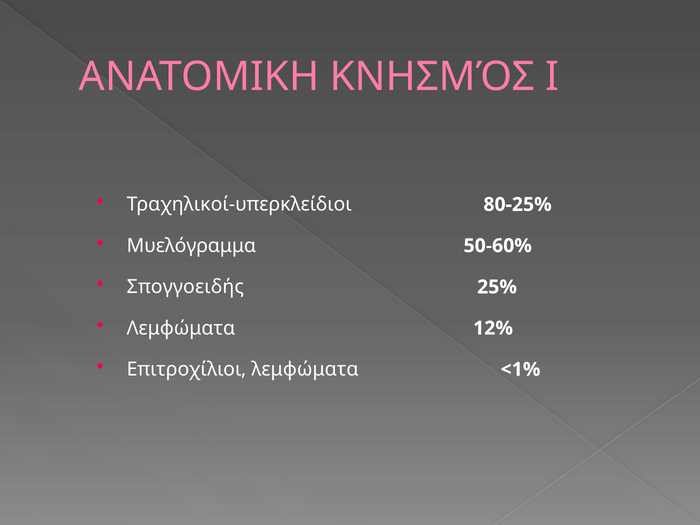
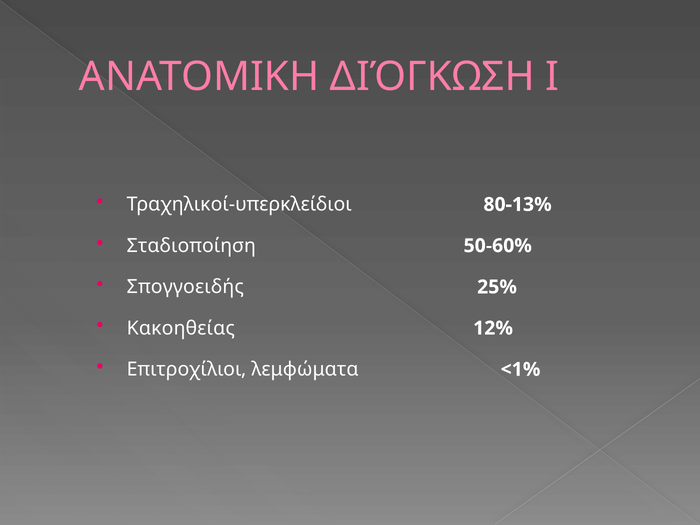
ΚΝΗΣΜΌΣ: ΚΝΗΣΜΌΣ -> ΔΙΌΓΚΩΣΗ
80-25%: 80-25% -> 80-13%
Μυελόγραμμα: Μυελόγραμμα -> Σταδιοποίηση
Λεμφώματα at (181, 328): Λεμφώματα -> Κακοηθείας
